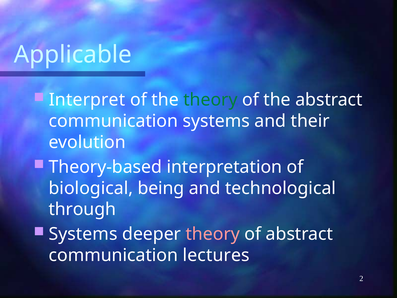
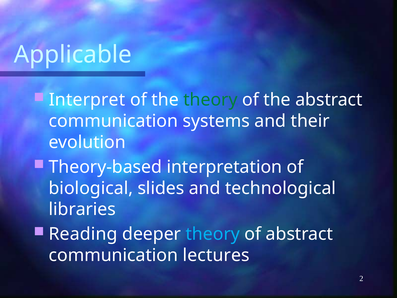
being: being -> slides
through: through -> libraries
Systems at (83, 234): Systems -> Reading
theory at (213, 234) colour: pink -> light blue
